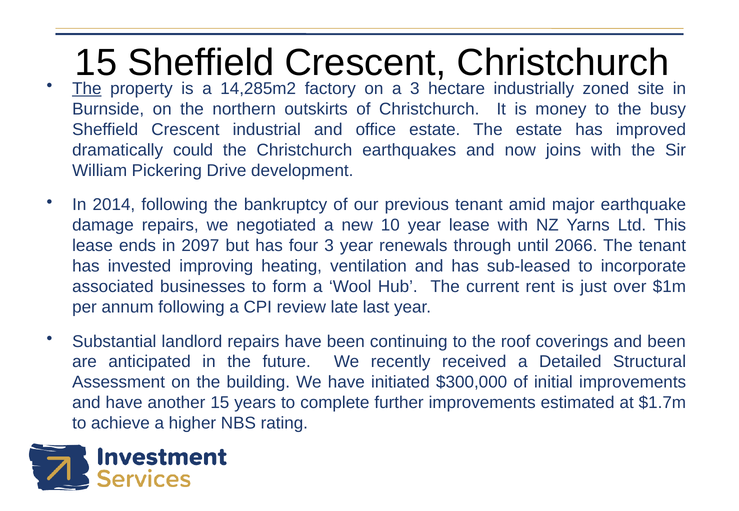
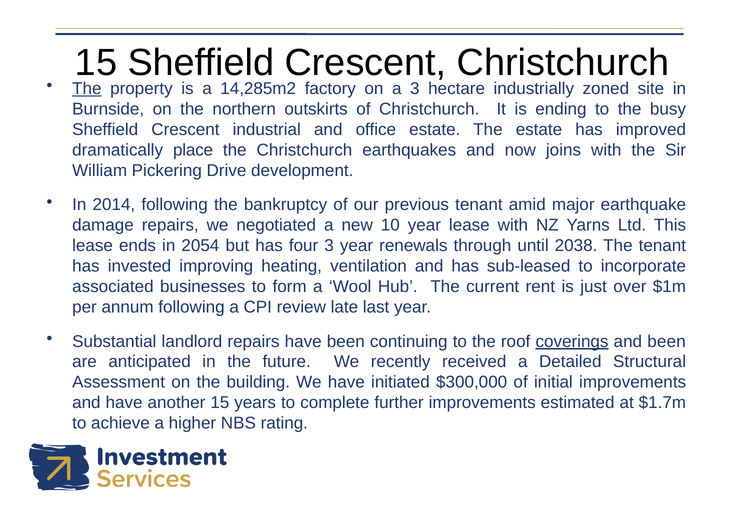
money: money -> ending
could: could -> place
2097: 2097 -> 2054
2066: 2066 -> 2038
coverings underline: none -> present
